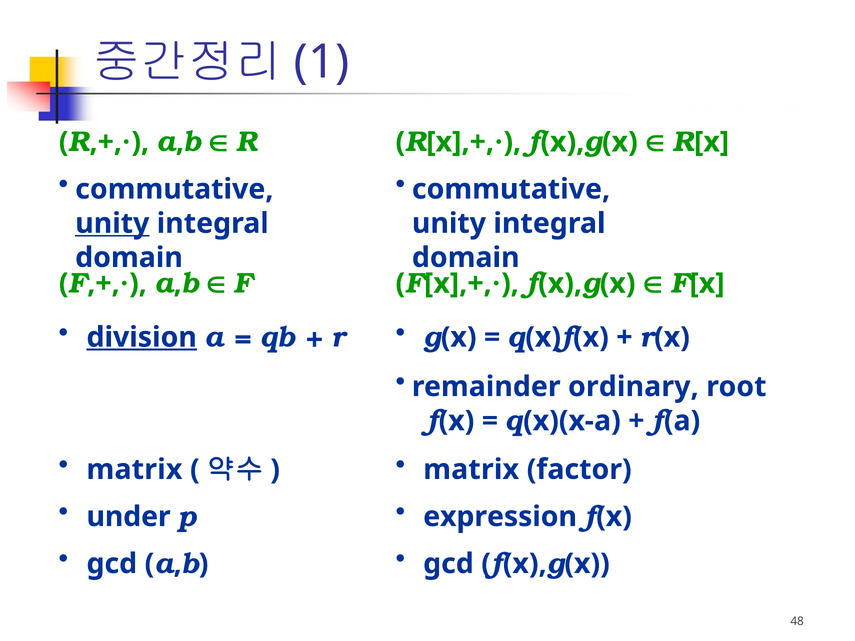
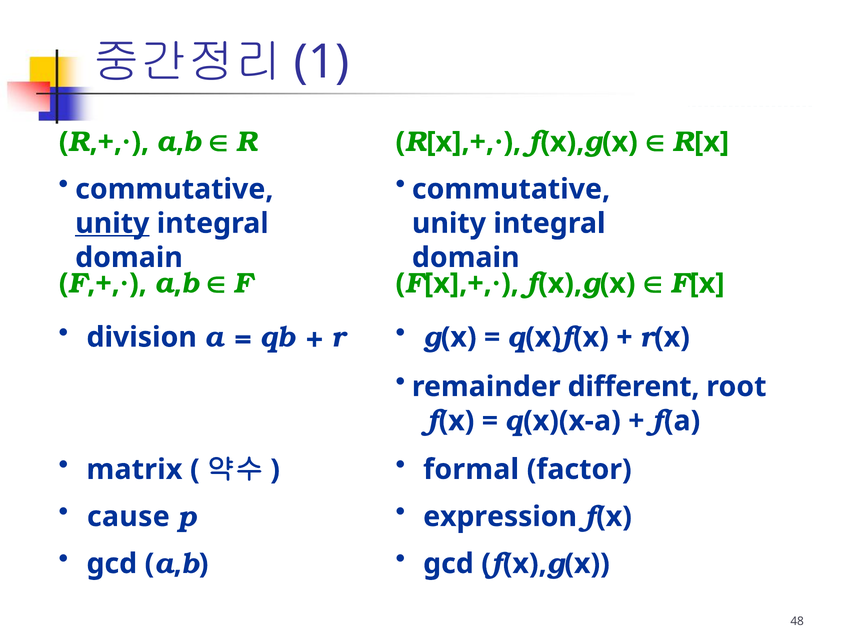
division underline: present -> none
ordinary: ordinary -> different
matrix at (471, 470): matrix -> formal
under: under -> cause
